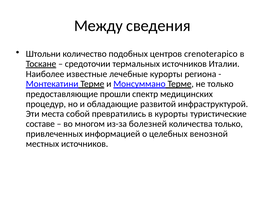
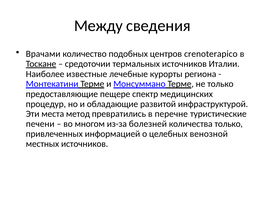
Штольни: Штольни -> Врачами
прошли: прошли -> пещере
собой: собой -> метод
в курорты: курорты -> перечне
составе: составе -> печени
